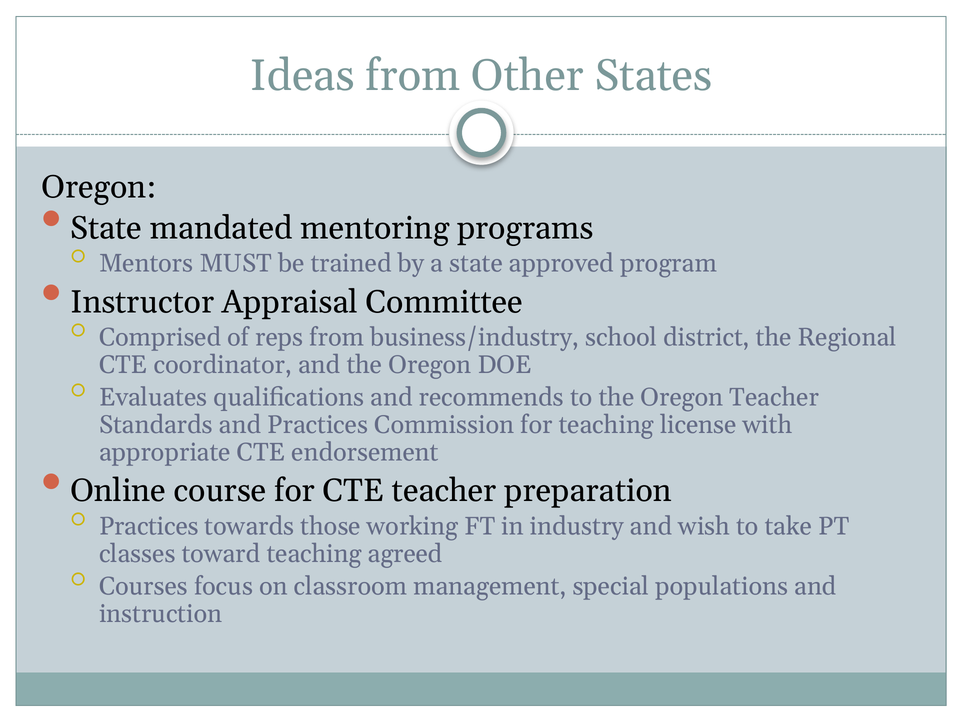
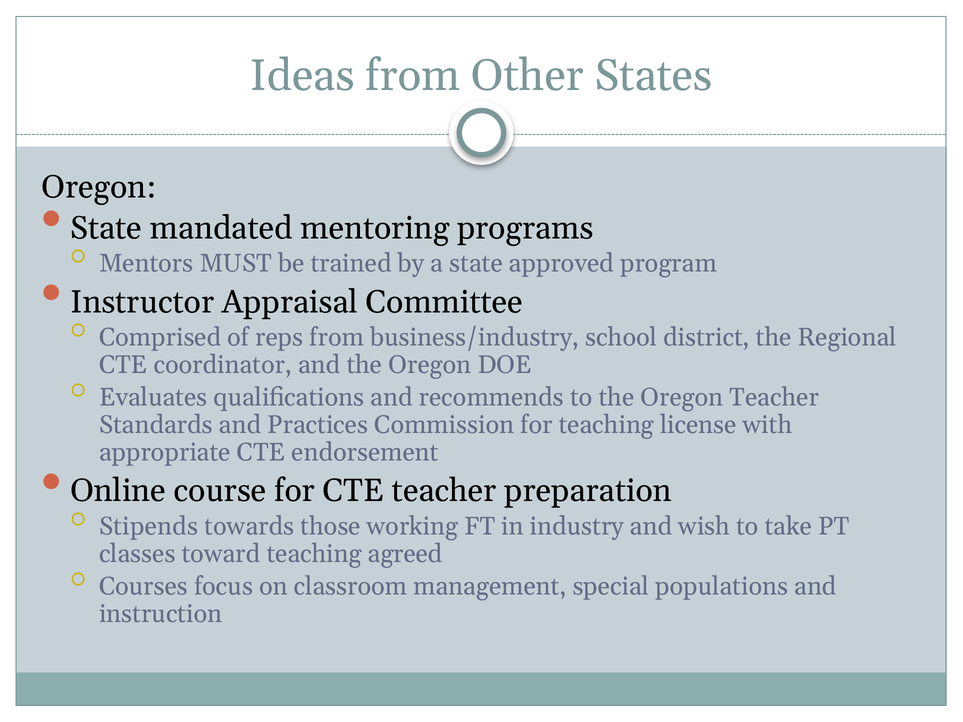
Practices at (149, 526): Practices -> Stipends
